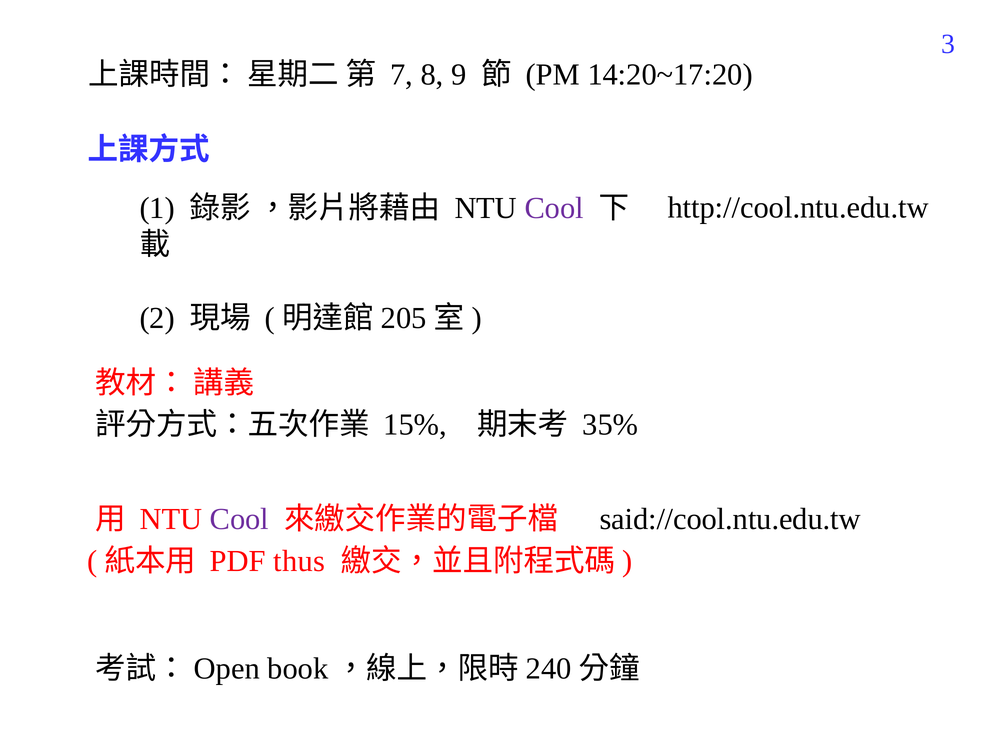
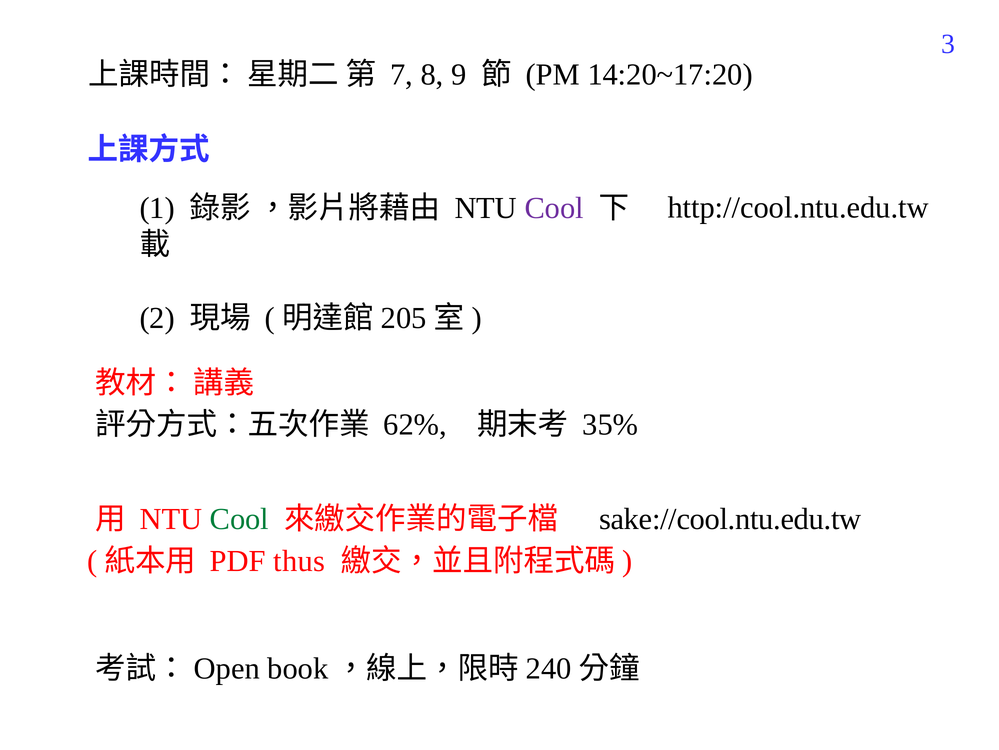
15%: 15% -> 62%
Cool at (239, 519) colour: purple -> green
said://cool.ntu.edu.tw: said://cool.ntu.edu.tw -> sake://cool.ntu.edu.tw
